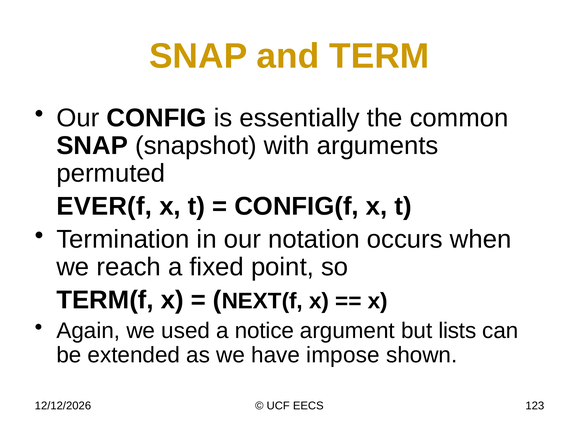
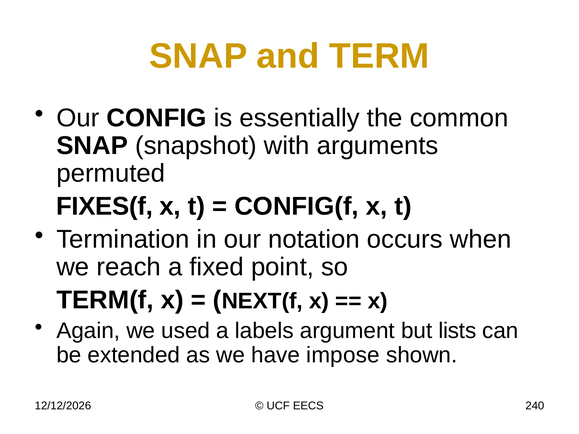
EVER(f: EVER(f -> FIXES(f
notice: notice -> labels
123: 123 -> 240
